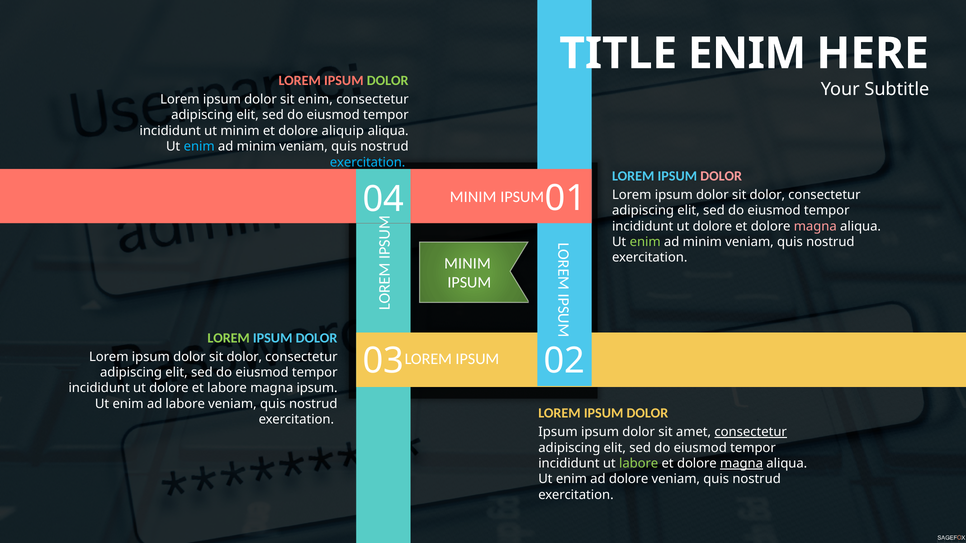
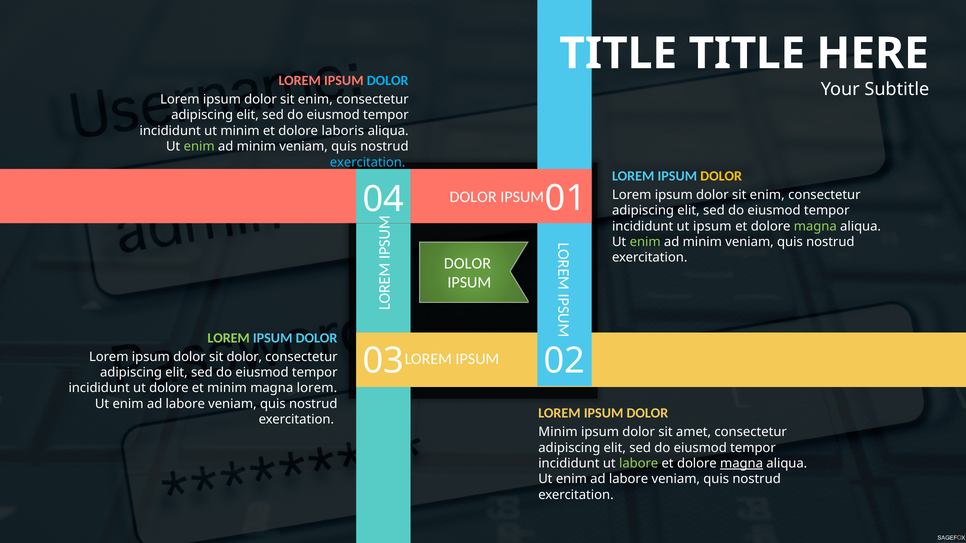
TITLE ENIM: ENIM -> TITLE
DOLOR at (388, 81) colour: light green -> light blue
aliquip: aliquip -> laboris
enim at (199, 147) colour: light blue -> light green
DOLOR at (721, 176) colour: pink -> yellow
MINIM at (473, 197): MINIM -> DOLOR
dolor at (767, 195): dolor -> enim
dolore at (712, 226): dolore -> ipsum
magna at (815, 226) colour: pink -> light green
MINIM at (467, 264): MINIM -> DOLOR
et labore: labore -> minim
magna ipsum: ipsum -> lorem
Ipsum at (558, 432): Ipsum -> Minim
consectetur at (751, 432) underline: present -> none
dolore at (629, 479): dolore -> labore
